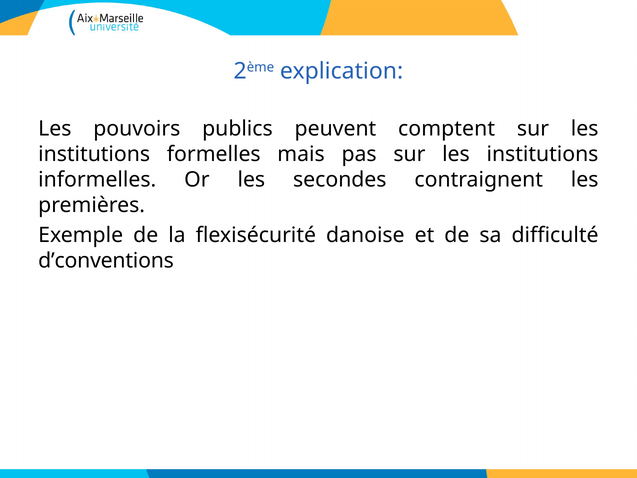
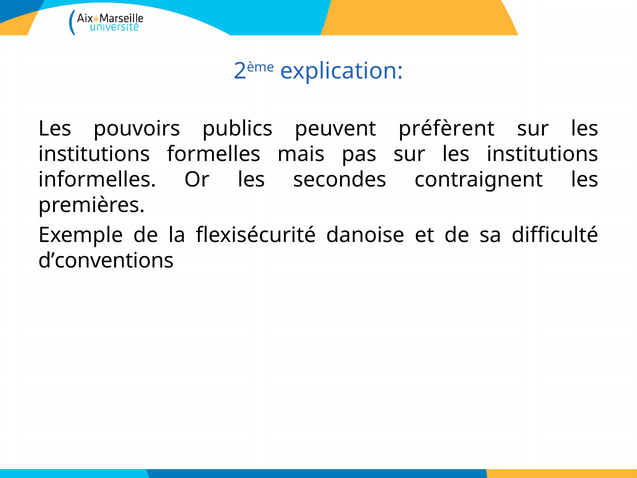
comptent: comptent -> préfèrent
